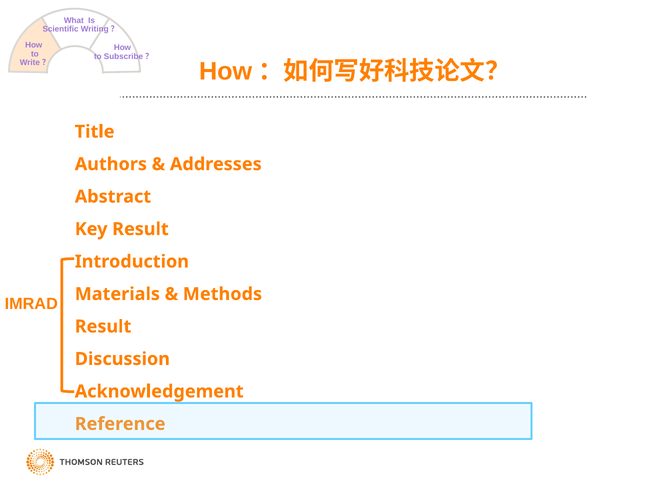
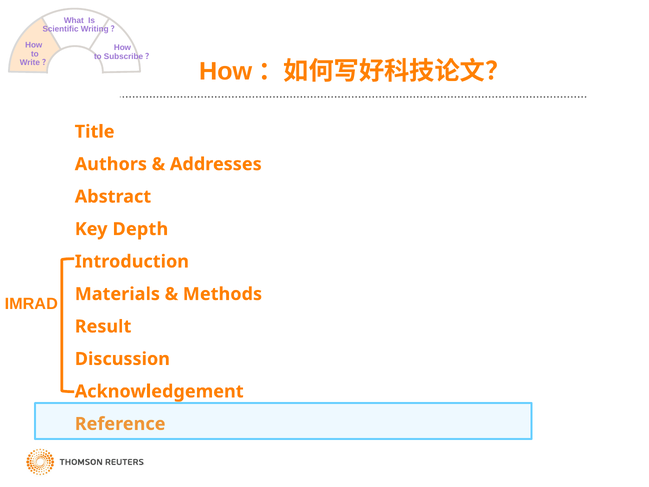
Key Result: Result -> Depth
